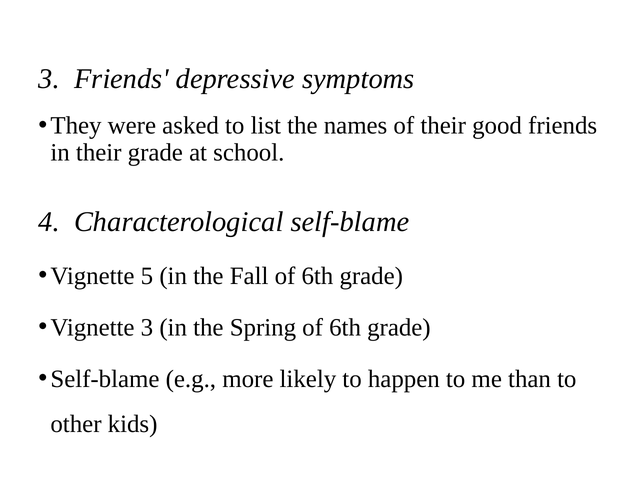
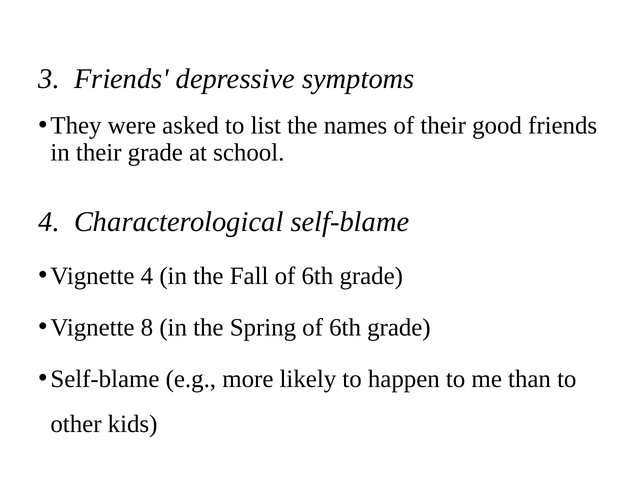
Vignette 5: 5 -> 4
Vignette 3: 3 -> 8
